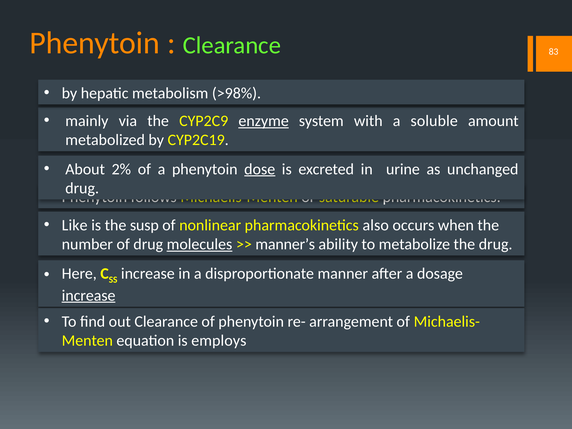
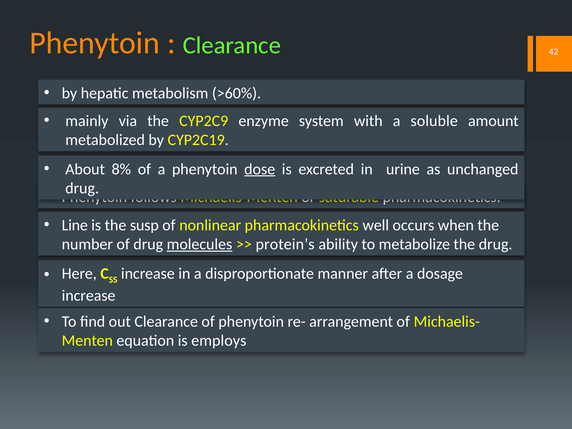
83: 83 -> 42
>98%: >98% -> >60%
enzyme underline: present -> none
2%: 2% -> 8%
Like: Like -> Line
also: also -> well
manner’s: manner’s -> protein’s
increase at (89, 295) underline: present -> none
